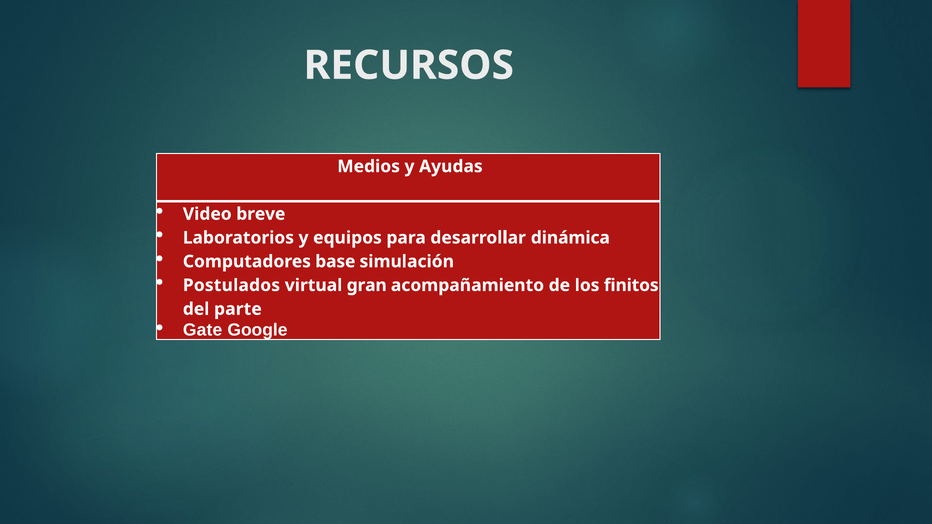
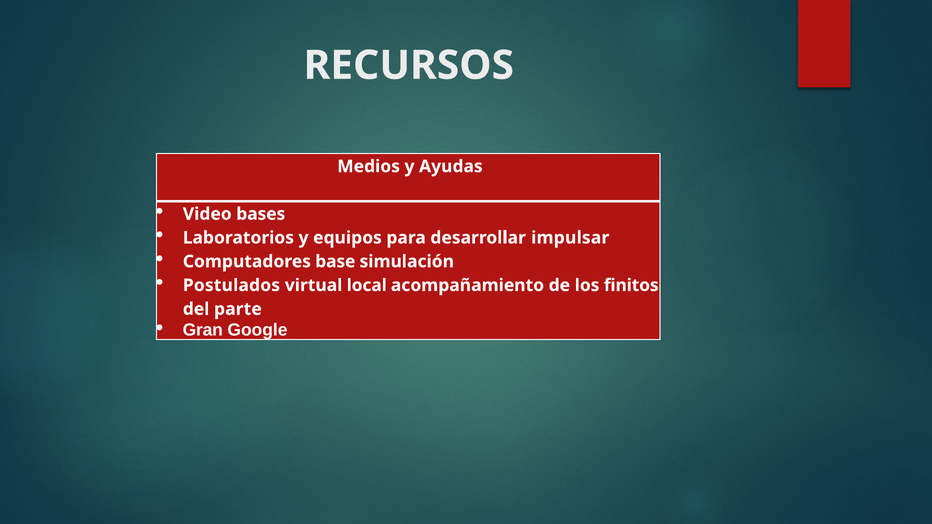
breve: breve -> bases
dinámica: dinámica -> impulsar
gran: gran -> local
Gate: Gate -> Gran
